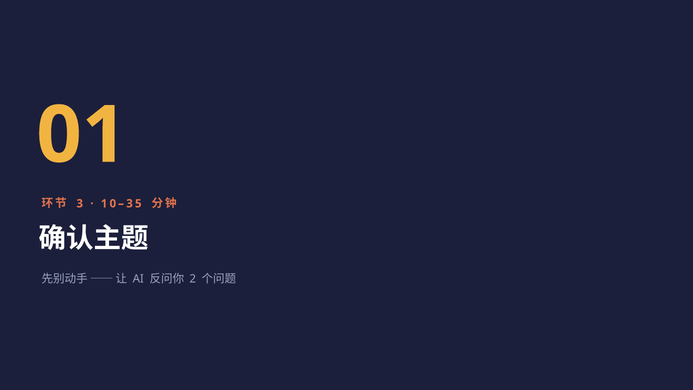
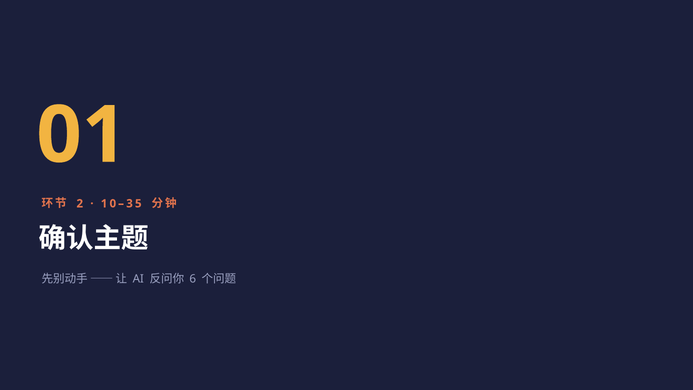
3: 3 -> 2
2: 2 -> 6
